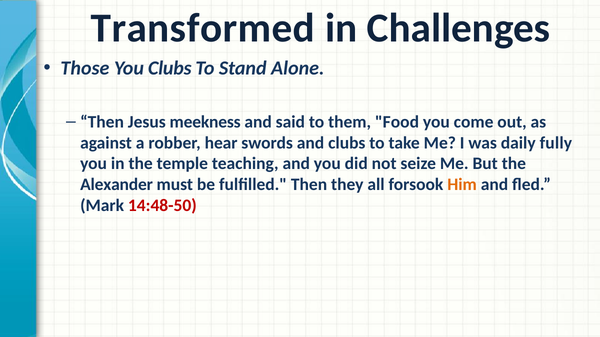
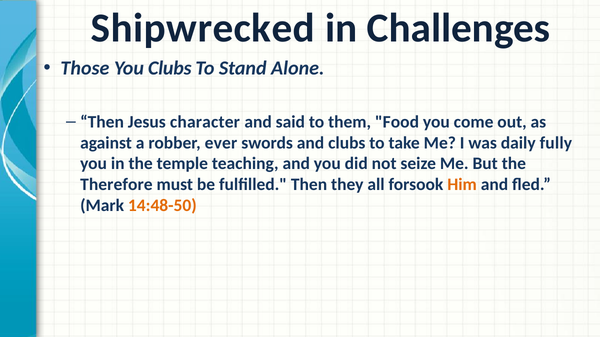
Transformed: Transformed -> Shipwrecked
meekness: meekness -> character
hear: hear -> ever
Alexander: Alexander -> Therefore
14:48-50 colour: red -> orange
